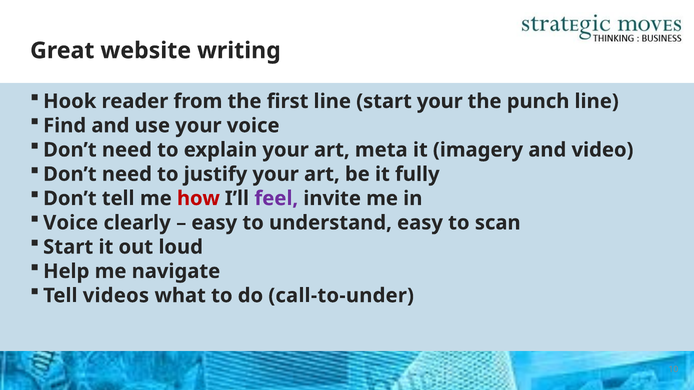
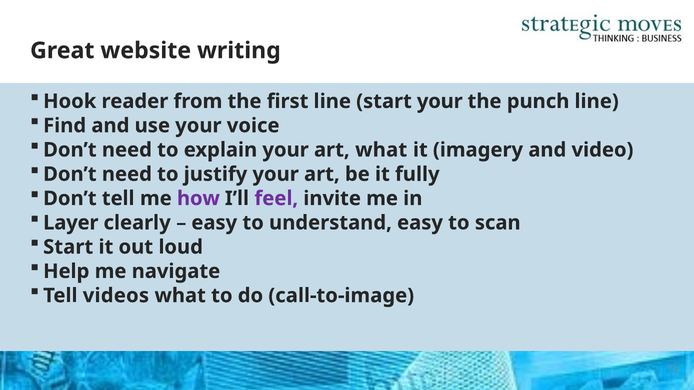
art meta: meta -> what
how colour: red -> purple
Voice at (71, 223): Voice -> Layer
call-to-under: call-to-under -> call-to-image
